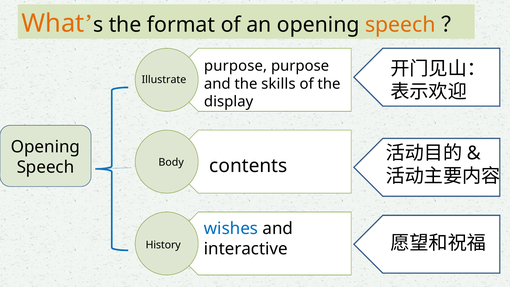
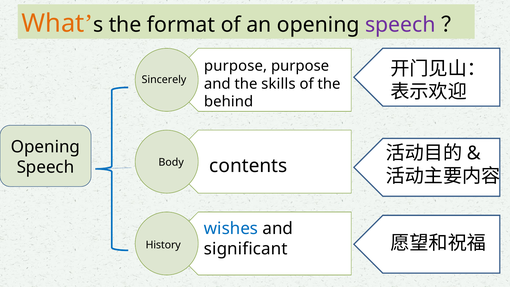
speech at (400, 25) colour: orange -> purple
Illustrate: Illustrate -> Sincerely
display: display -> behind
interactive: interactive -> significant
